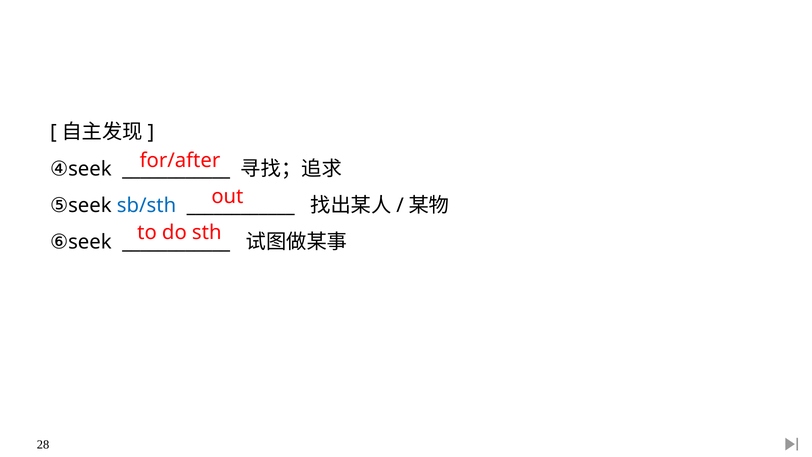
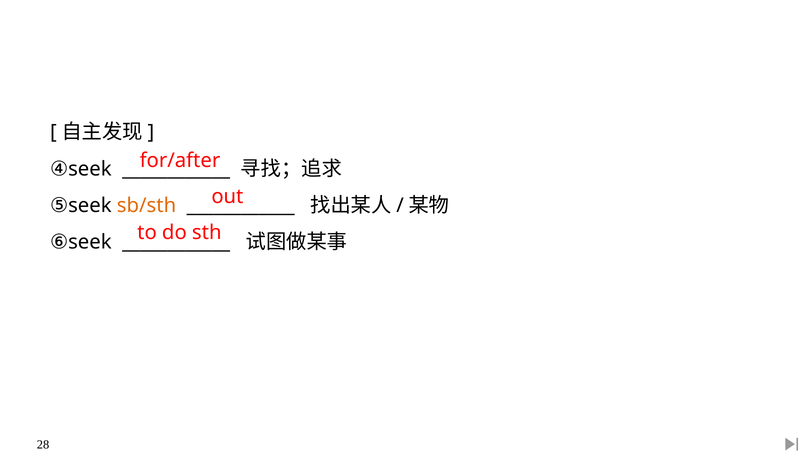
sb/sth colour: blue -> orange
